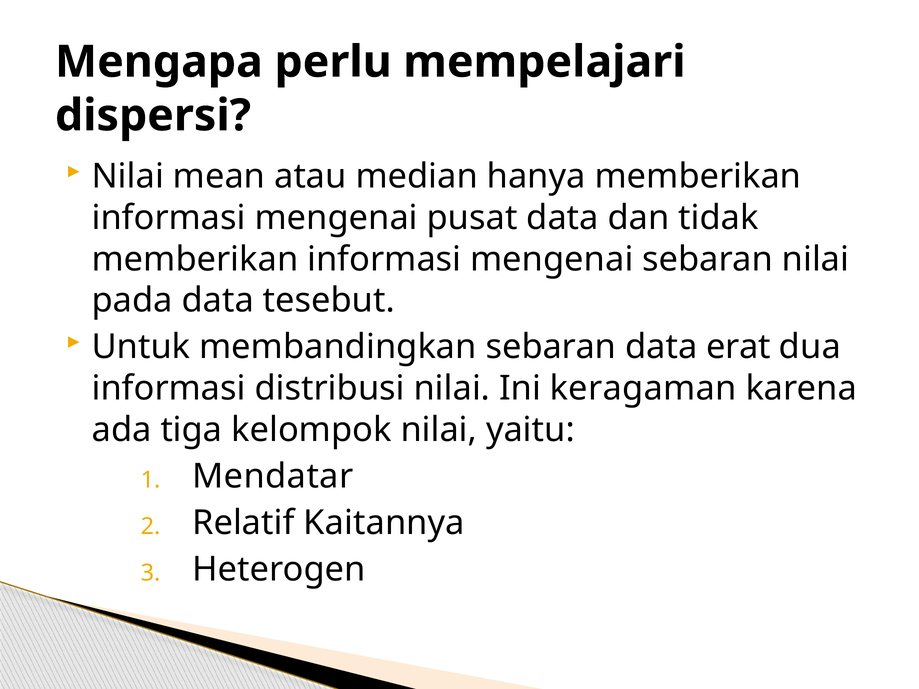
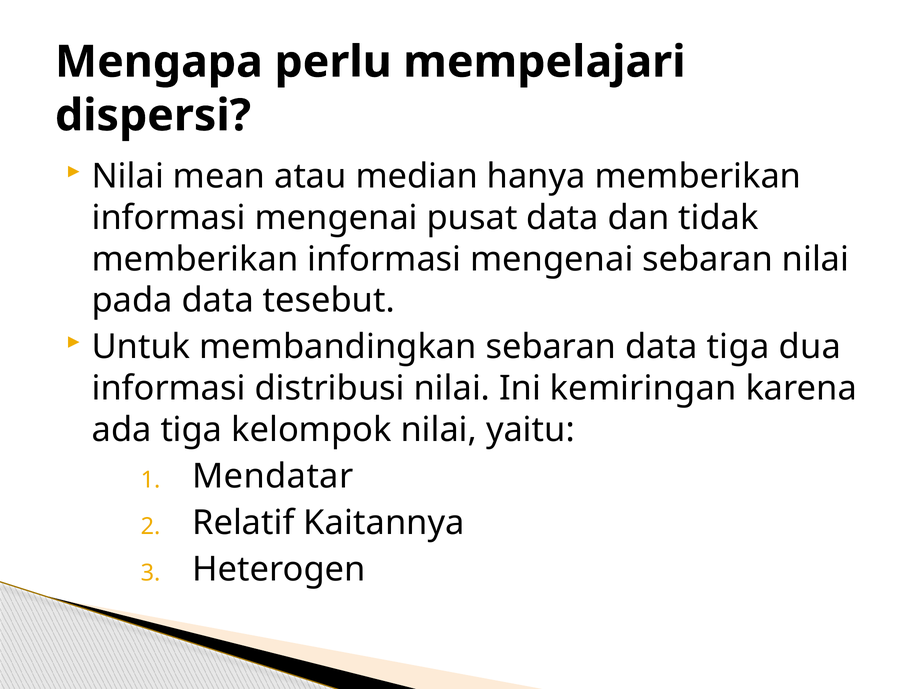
data erat: erat -> tiga
keragaman: keragaman -> kemiringan
